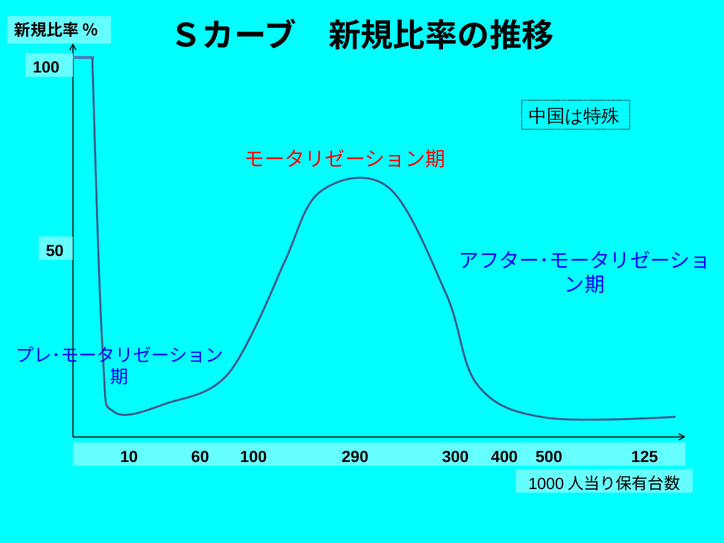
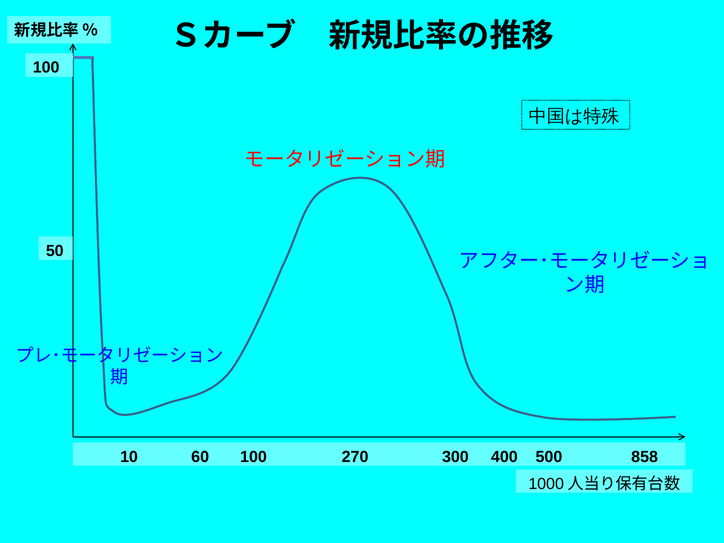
290: 290 -> 270
125: 125 -> 858
